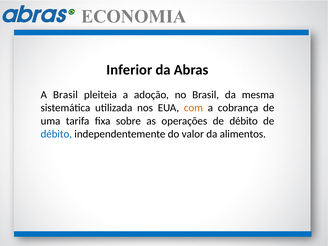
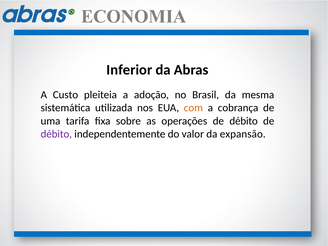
A Brasil: Brasil -> Custo
débito at (56, 134) colour: blue -> purple
alimentos: alimentos -> expansão
